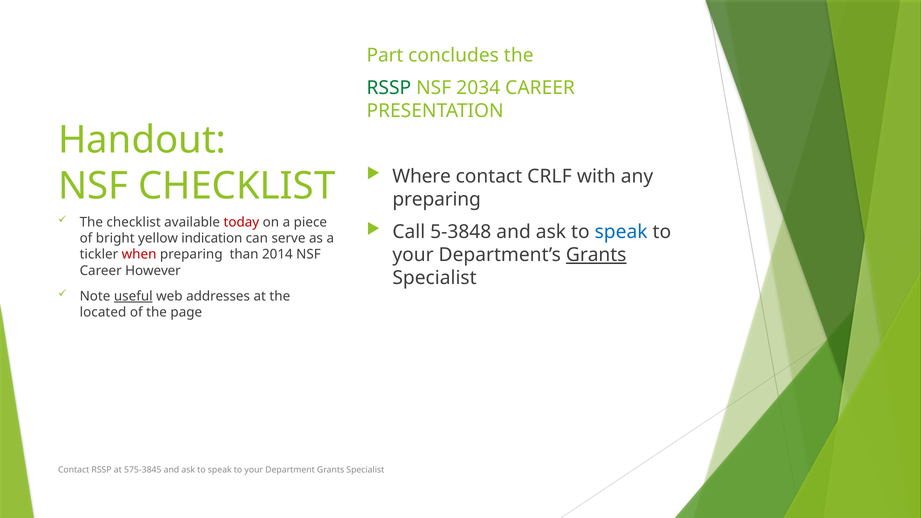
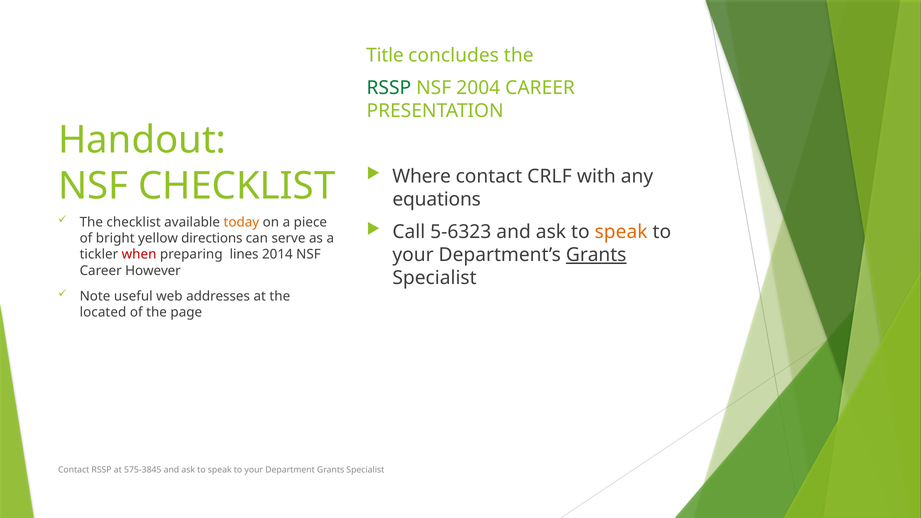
Part: Part -> Title
2034: 2034 -> 2004
preparing at (437, 199): preparing -> equations
today colour: red -> orange
5-3848: 5-3848 -> 5-6323
speak at (621, 232) colour: blue -> orange
indication: indication -> directions
than: than -> lines
useful underline: present -> none
